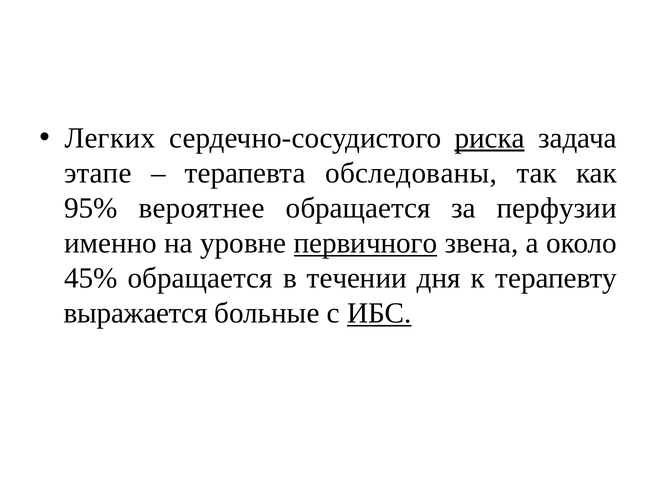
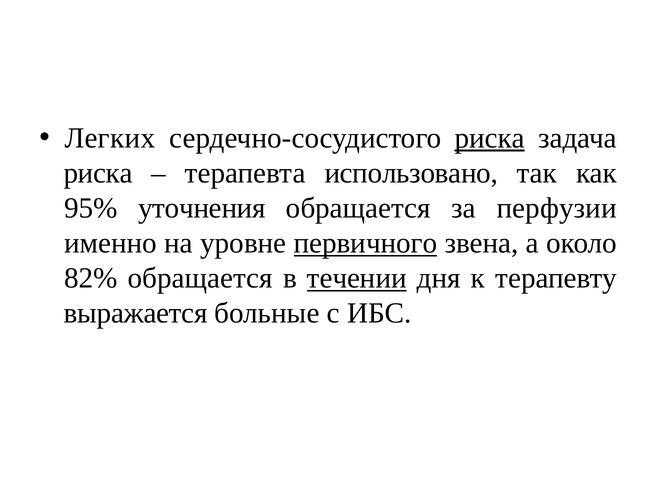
этапе at (98, 173): этапе -> риска
обследованы: обследованы -> использовано
вероятнее: вероятнее -> уточнения
45%: 45% -> 82%
течении underline: none -> present
ИБС underline: present -> none
